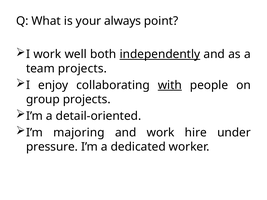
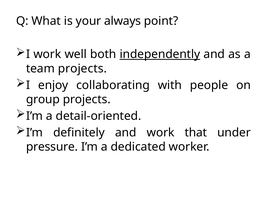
with underline: present -> none
majoring: majoring -> definitely
hire: hire -> that
